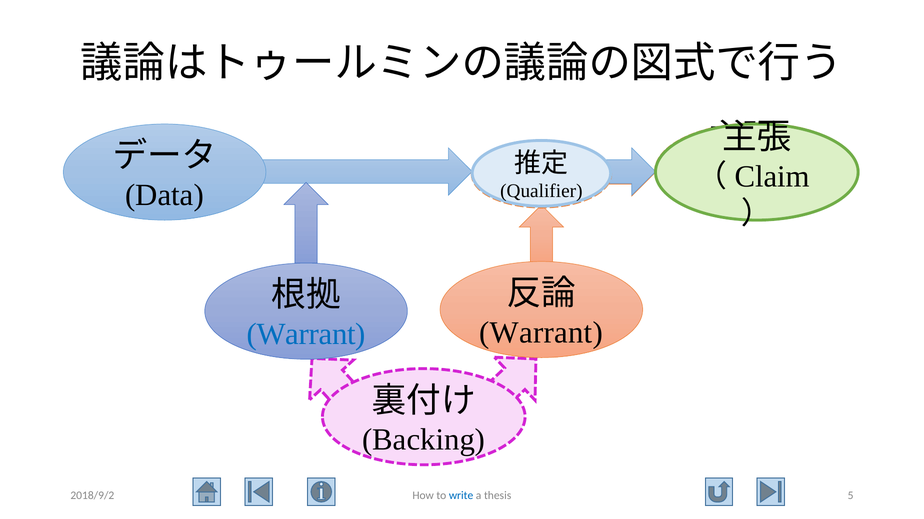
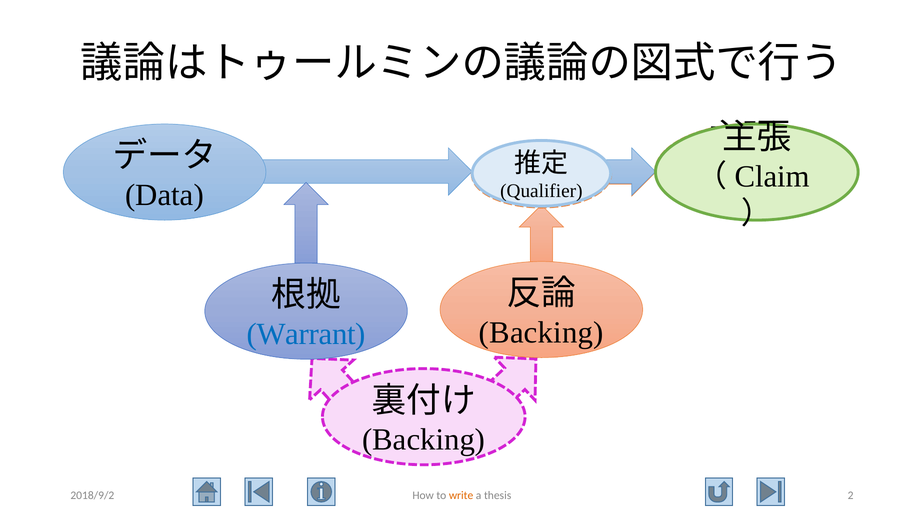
Warrant at (541, 333): Warrant -> Backing
write colour: blue -> orange
5: 5 -> 2
